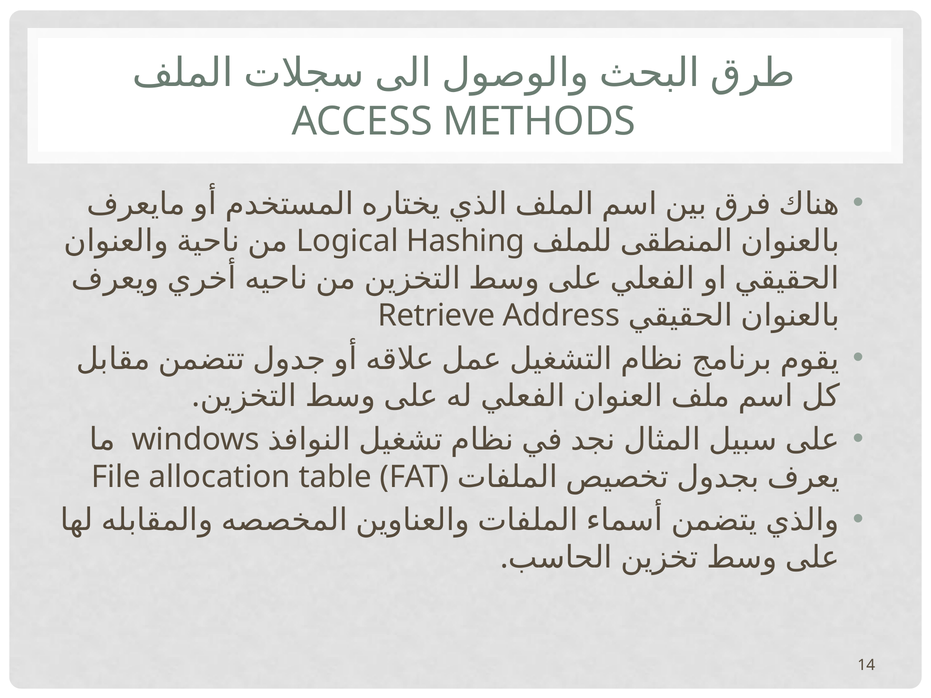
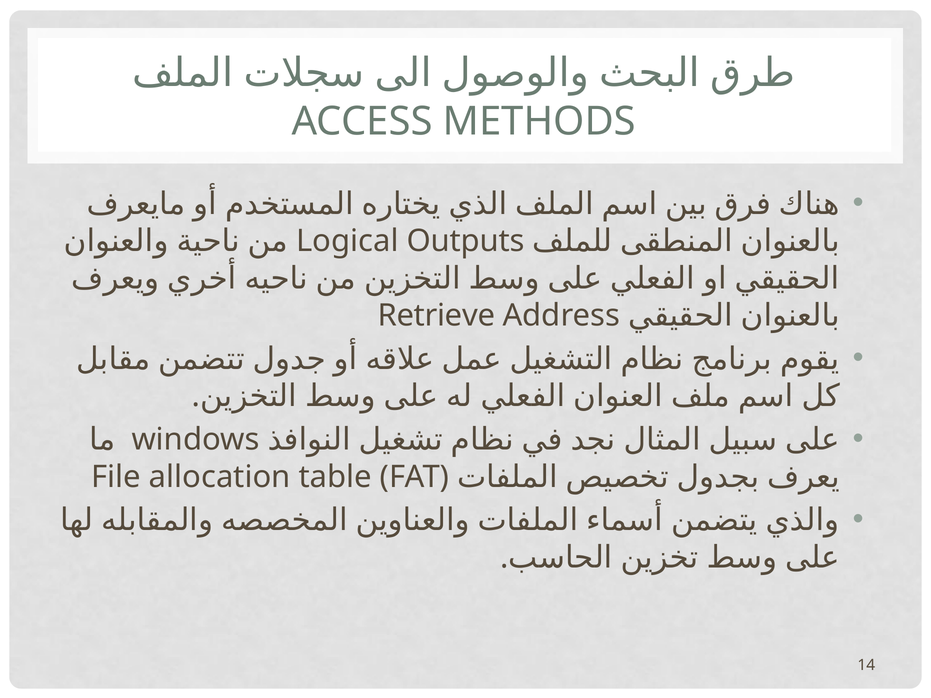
Hashing: Hashing -> Outputs
